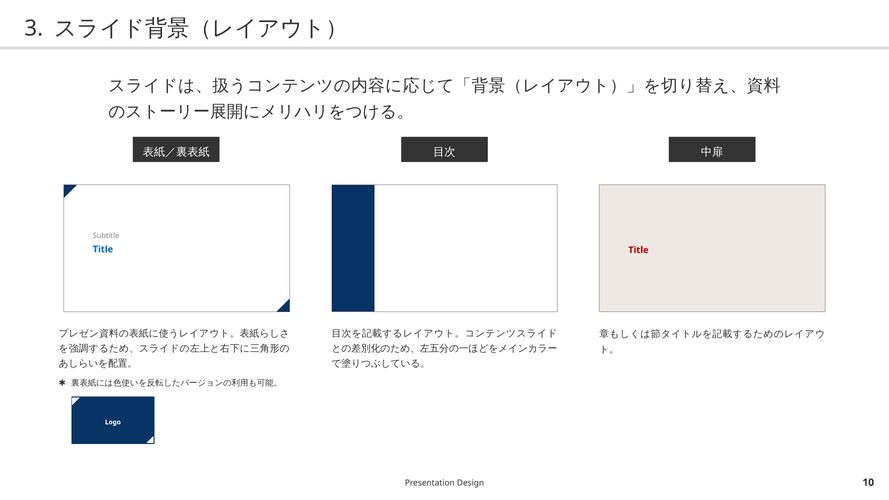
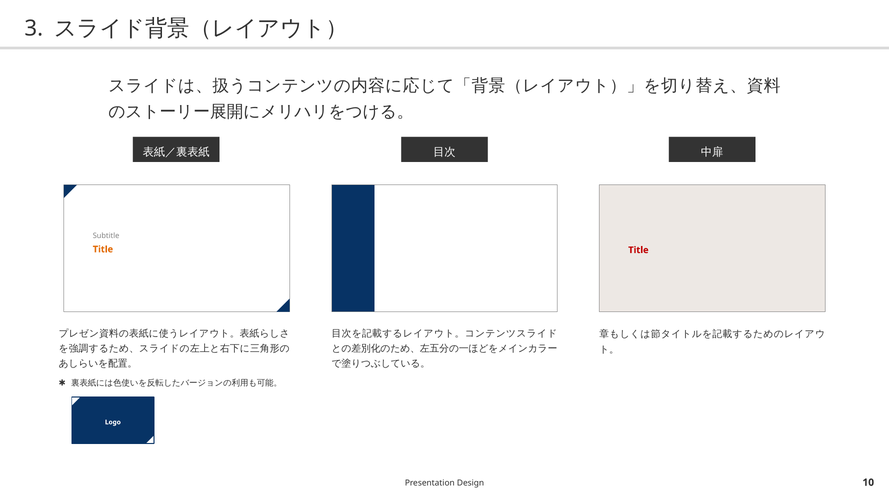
Title at (103, 249) colour: blue -> orange
